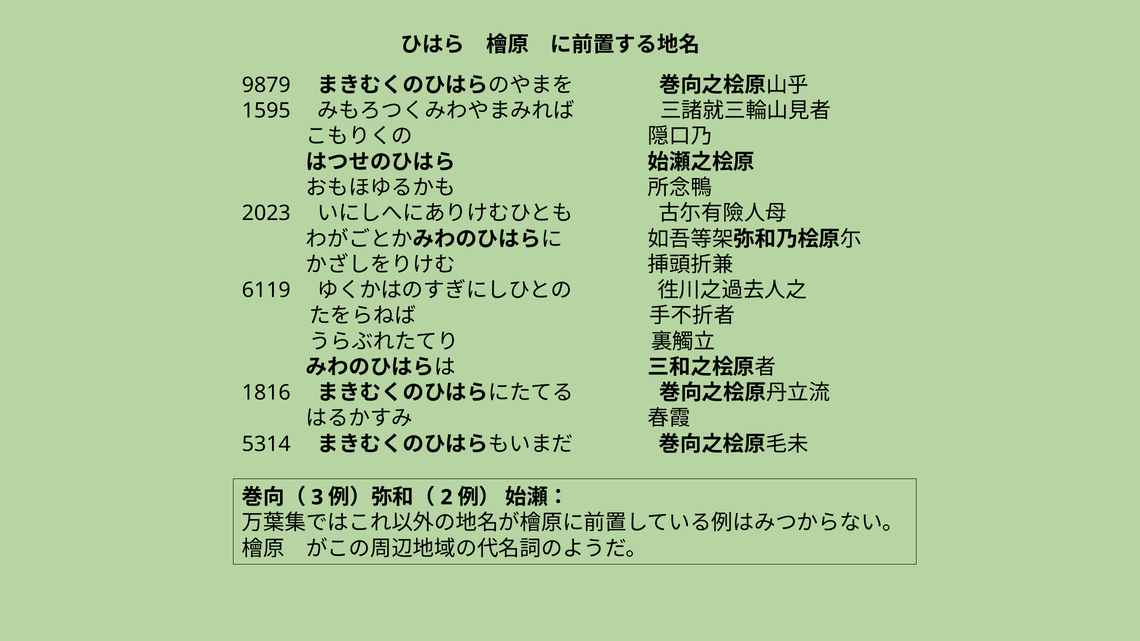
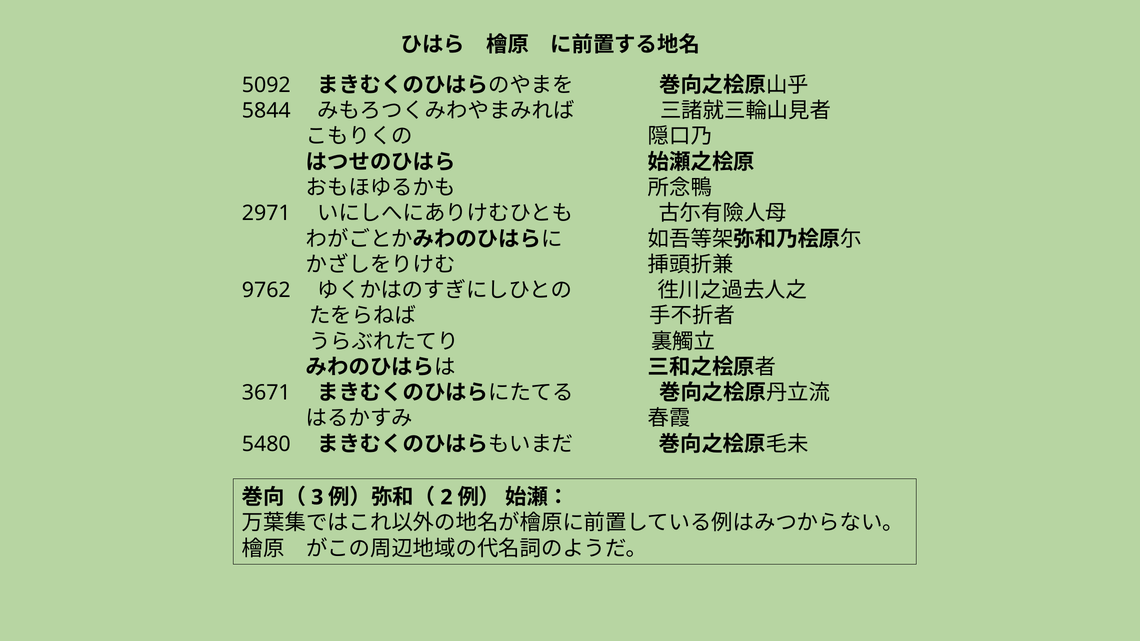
9879: 9879 -> 5092
1595: 1595 -> 5844
2023: 2023 -> 2971
6119: 6119 -> 9762
1816: 1816 -> 3671
5314: 5314 -> 5480
